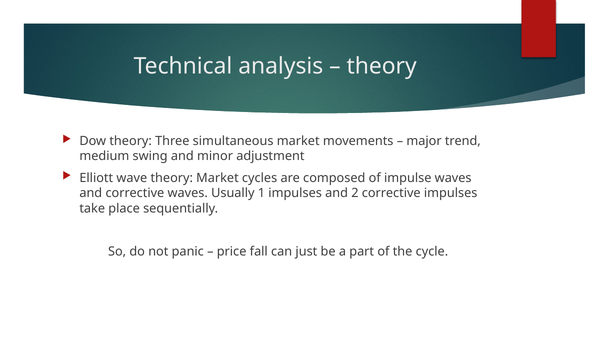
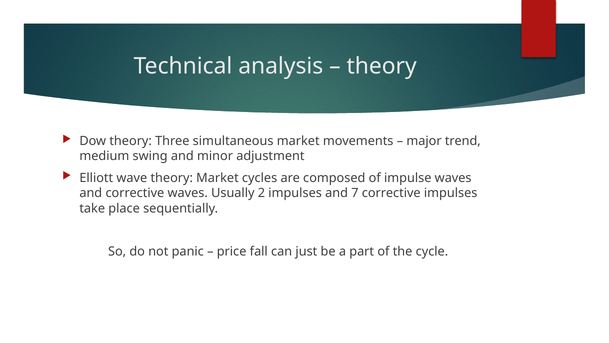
1: 1 -> 2
2: 2 -> 7
